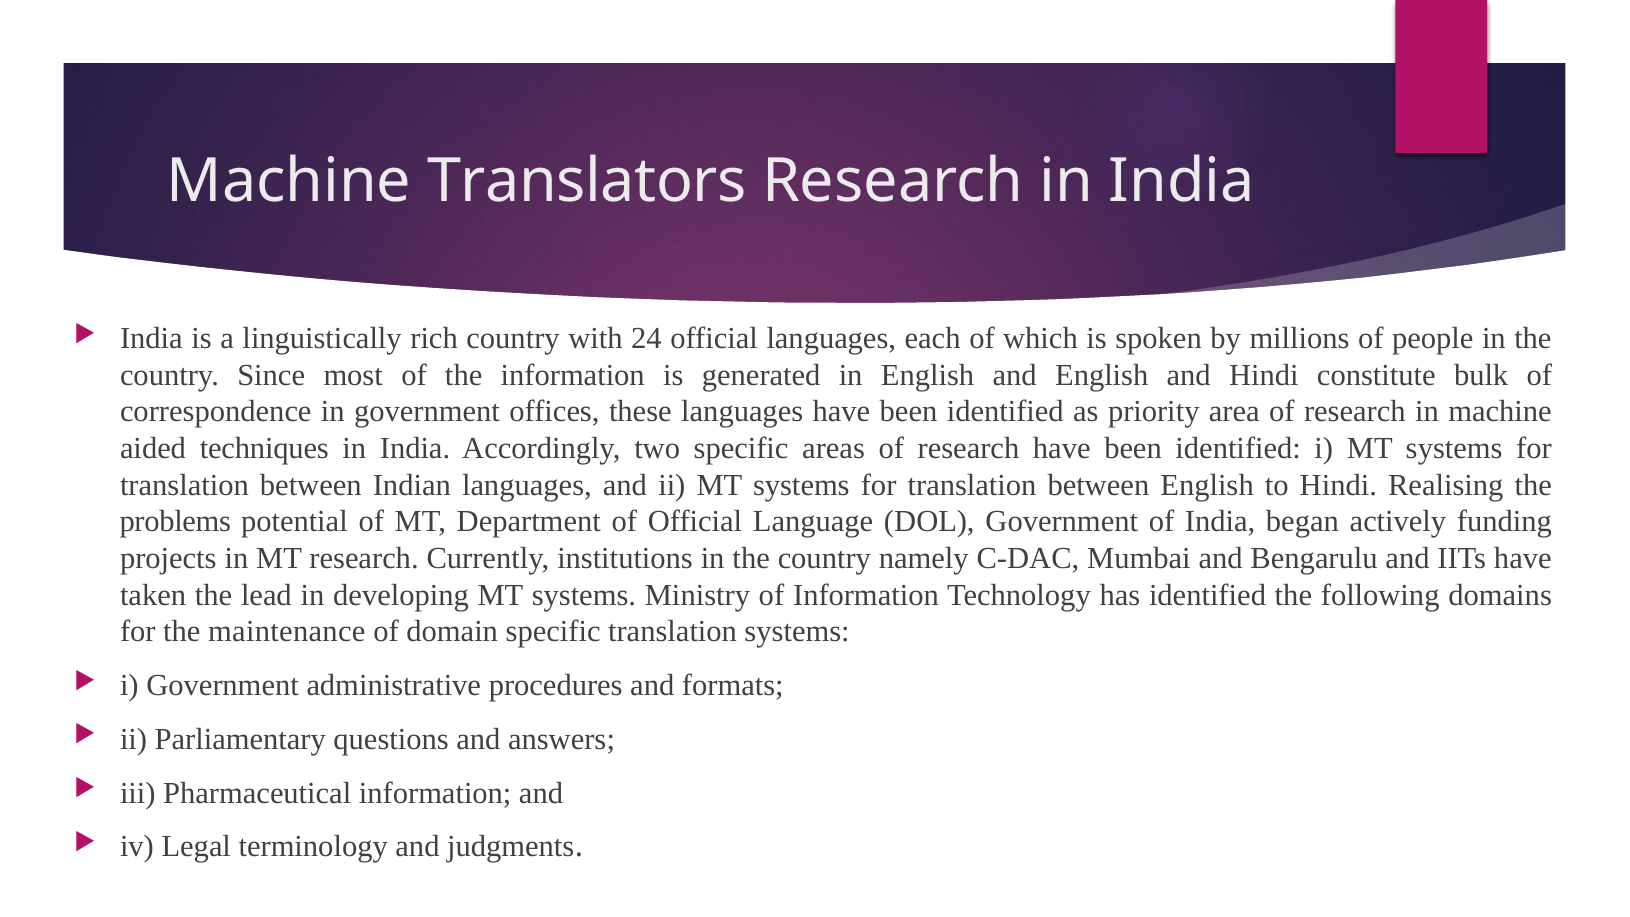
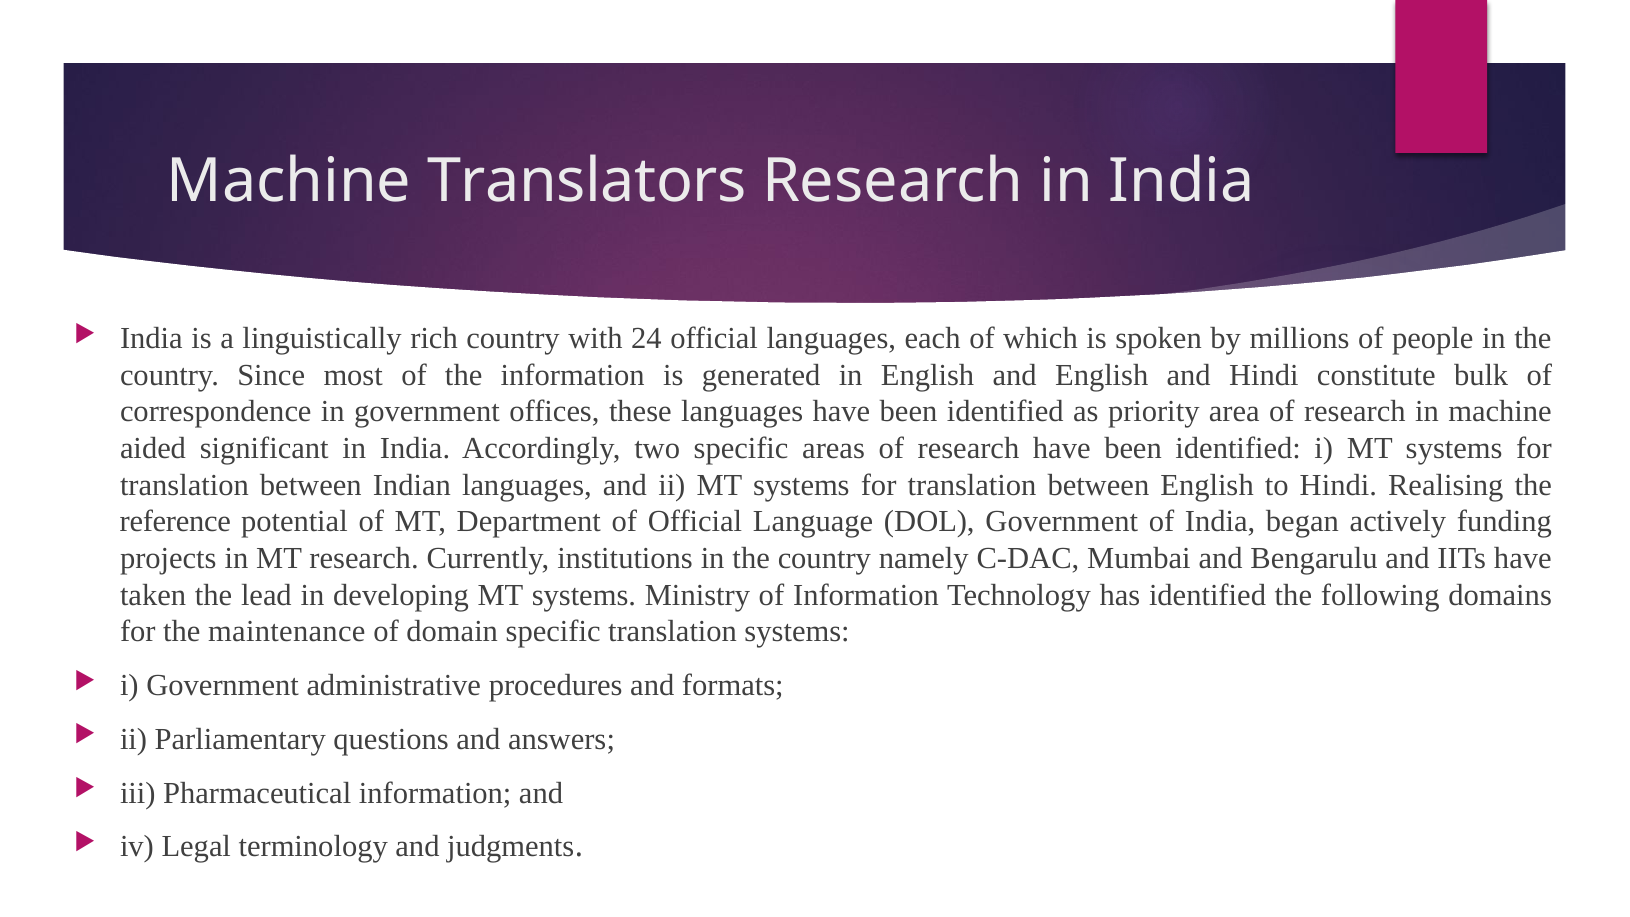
techniques: techniques -> significant
problems: problems -> reference
